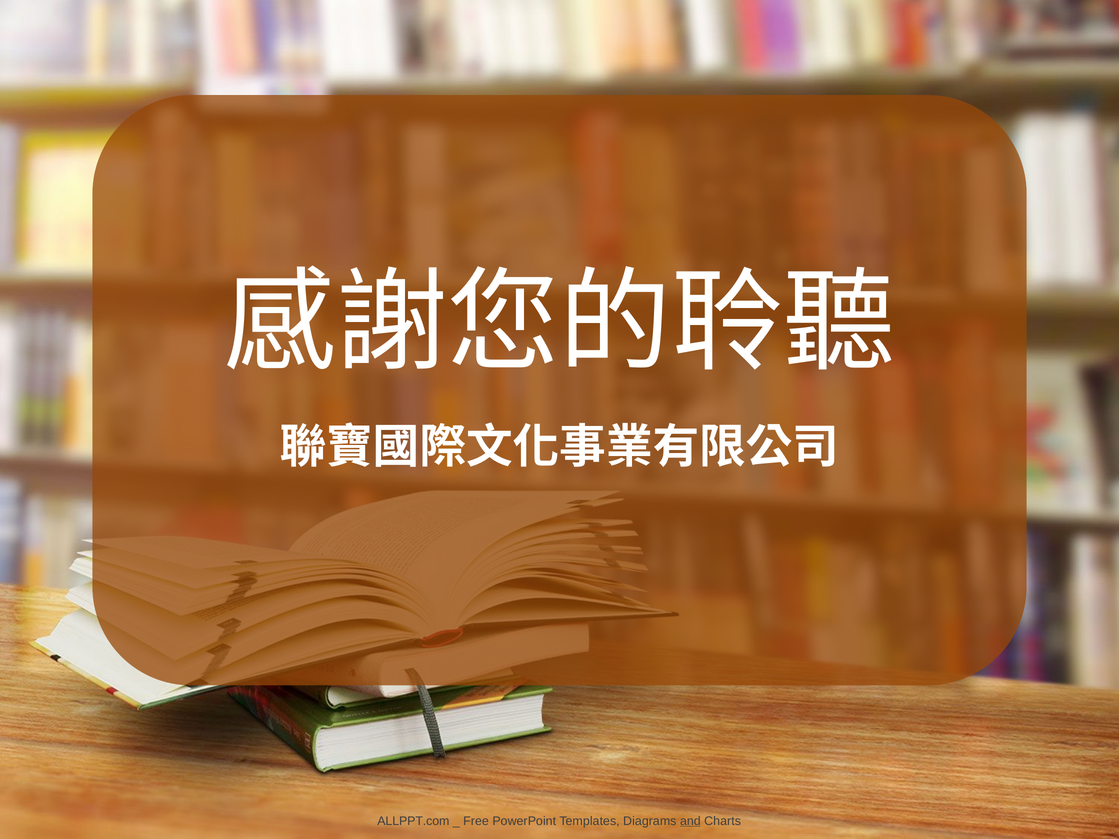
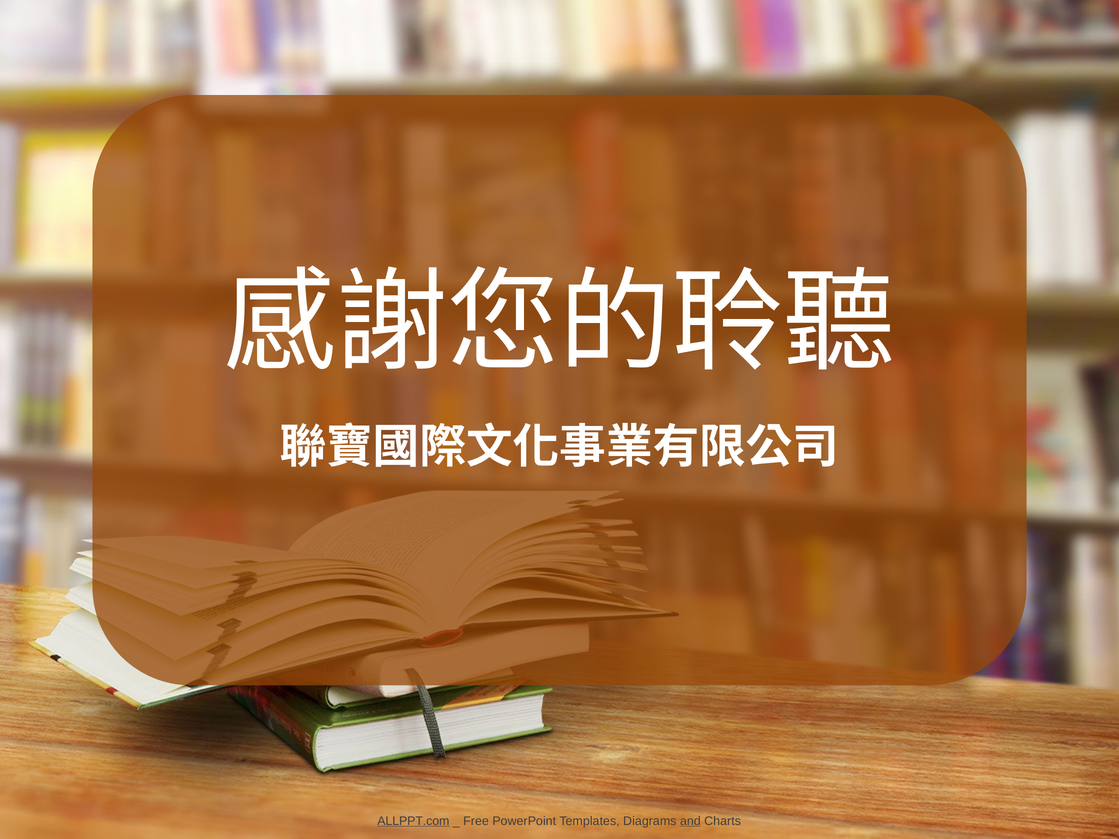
ALLPPT.com underline: none -> present
